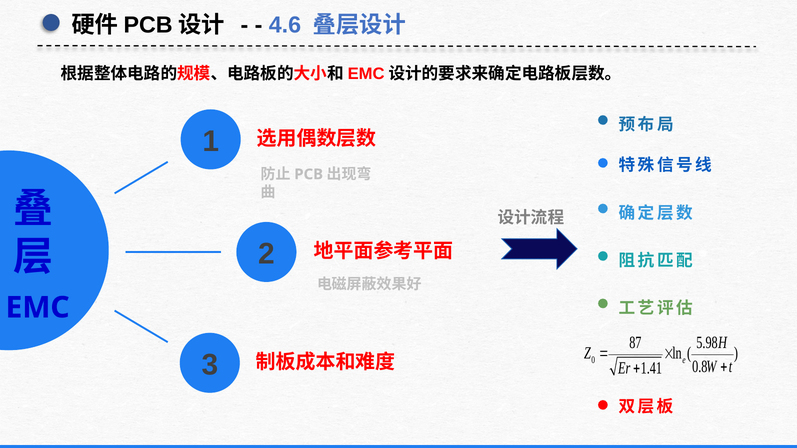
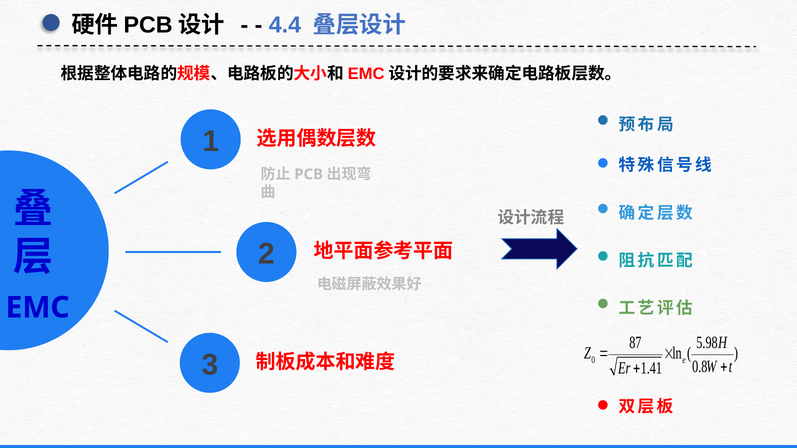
4.6: 4.6 -> 4.4
